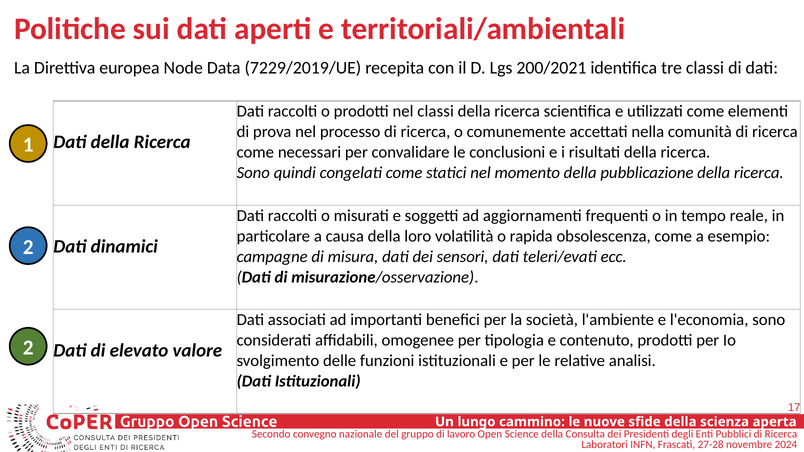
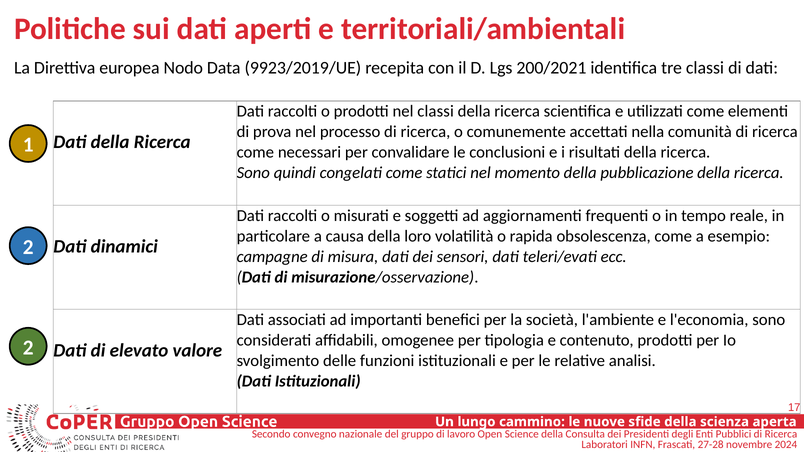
Node: Node -> Nodo
7229/2019/UE: 7229/2019/UE -> 9923/2019/UE
